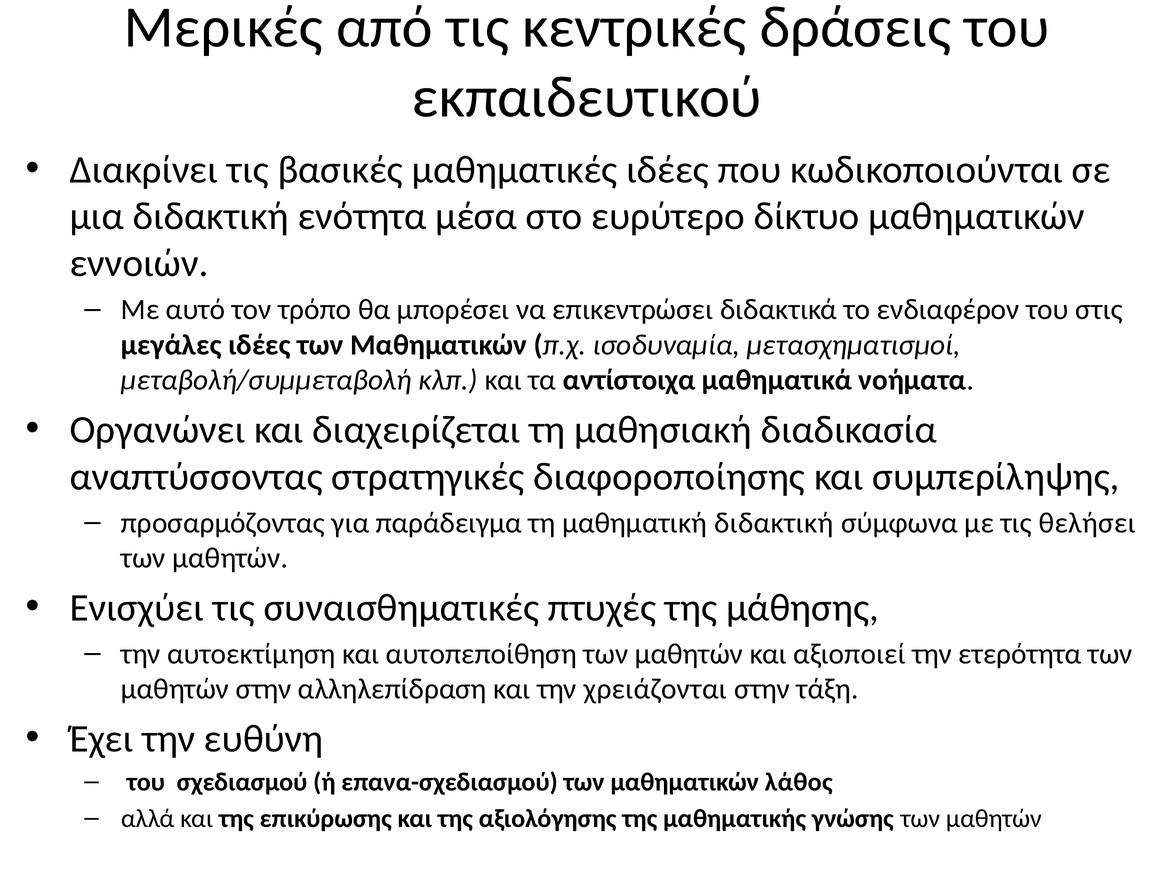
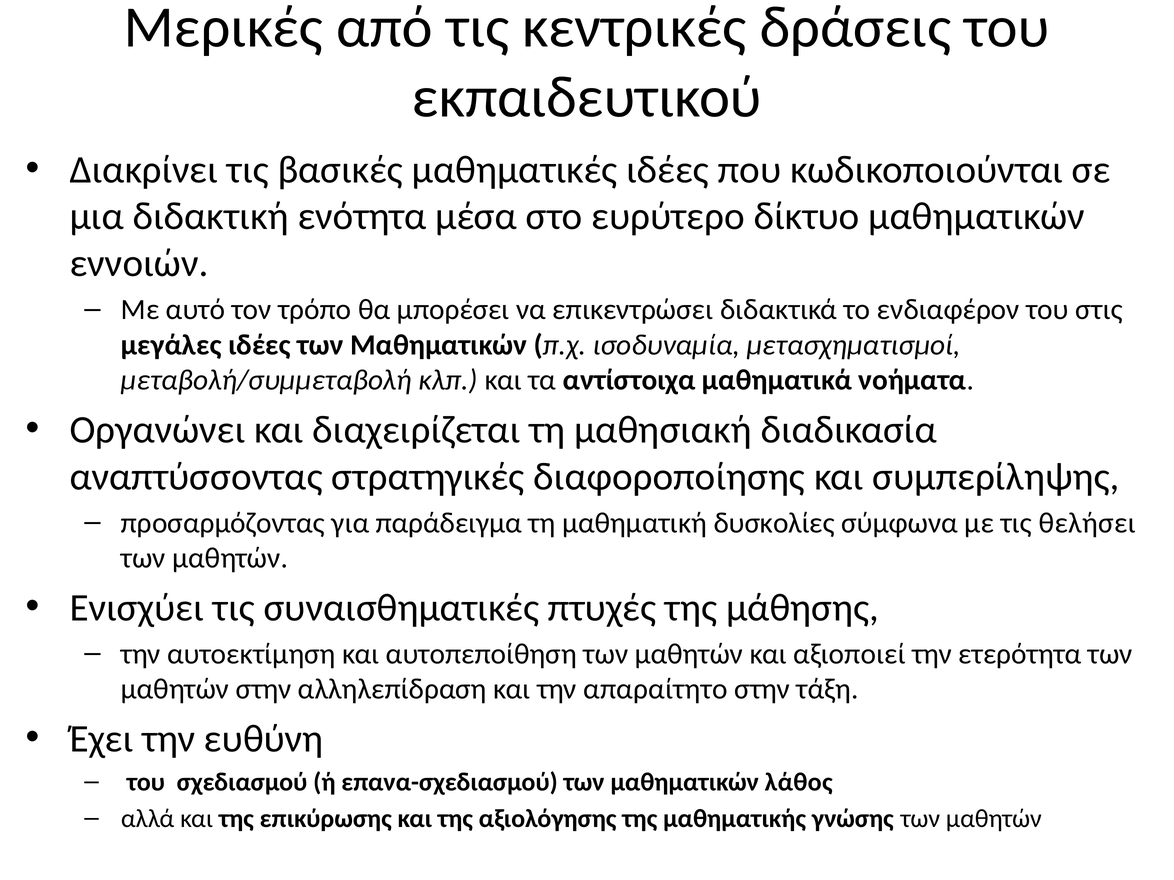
μαθηματική διδακτική: διδακτική -> δυσκολίες
χρειάζονται: χρειάζονται -> απαραίτητο
